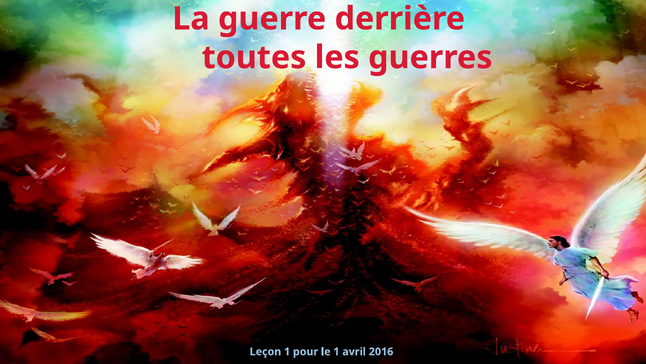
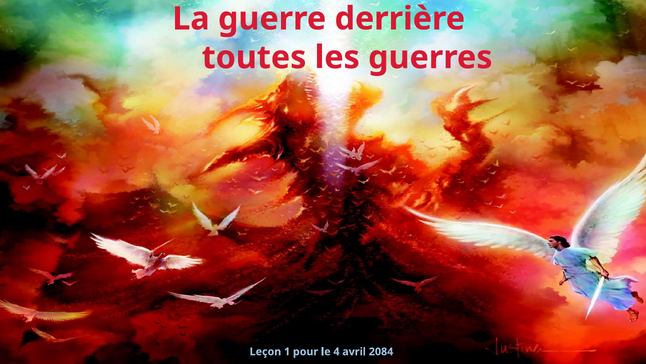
le 1: 1 -> 4
2016: 2016 -> 2084
